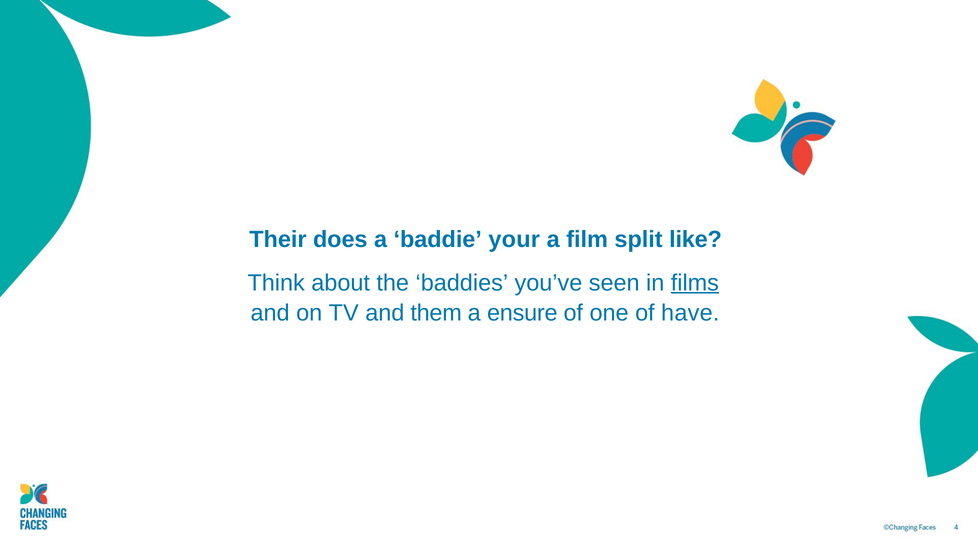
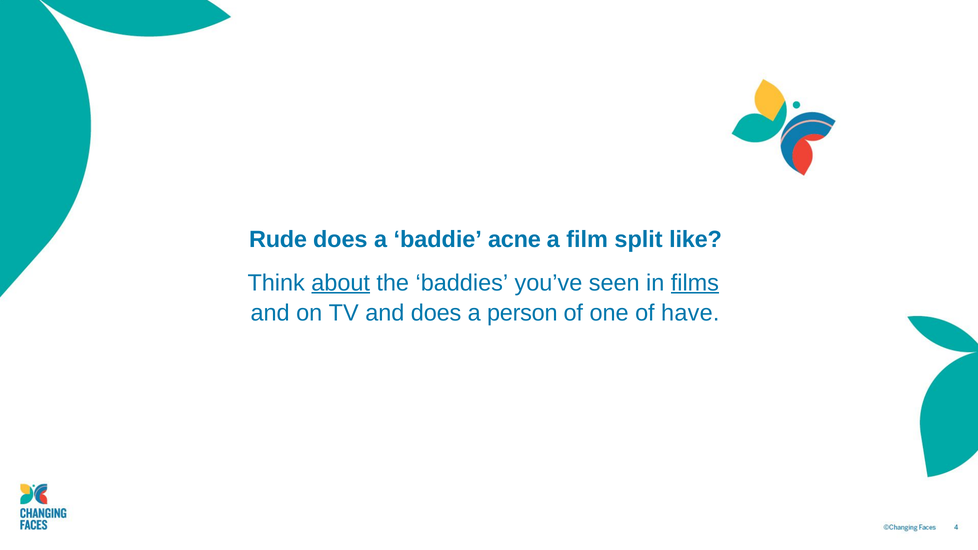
Their: Their -> Rude
your: your -> acne
about underline: none -> present
and them: them -> does
ensure: ensure -> person
